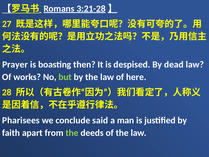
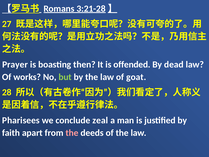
despised: despised -> offended
here: here -> goat
said: said -> zeal
the at (72, 133) colour: light green -> pink
